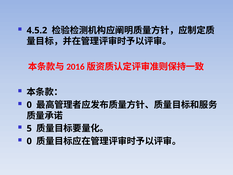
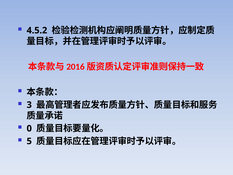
0 at (29, 105): 0 -> 3
5: 5 -> 0
0 at (29, 141): 0 -> 5
